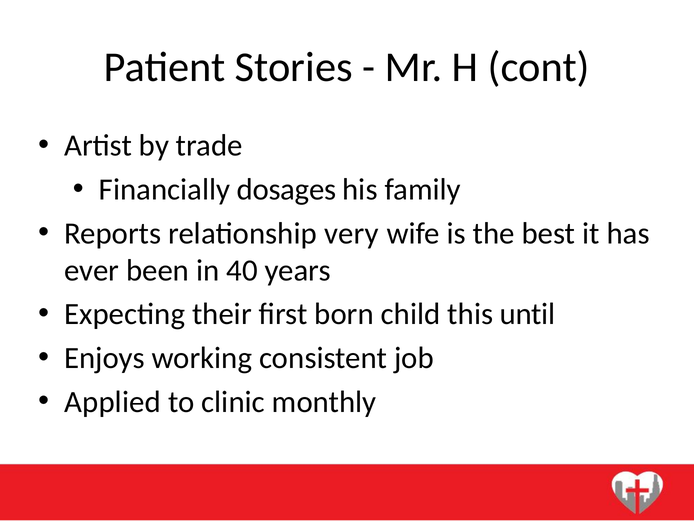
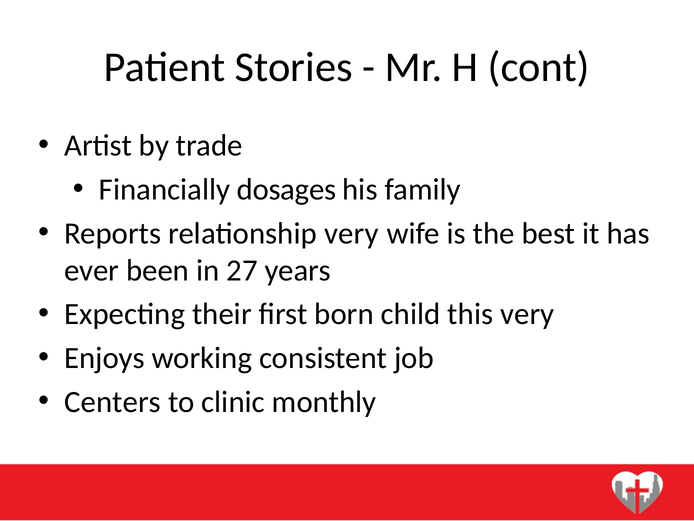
40: 40 -> 27
this until: until -> very
Applied: Applied -> Centers
